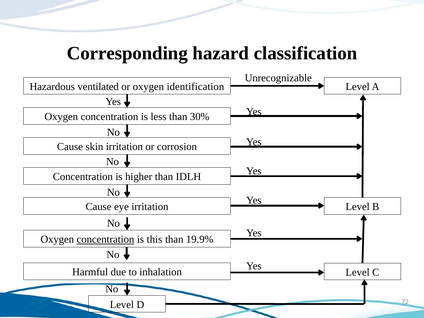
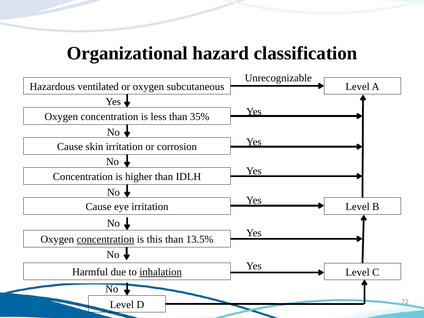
Corresponding: Corresponding -> Organizational
identification: identification -> subcutaneous
30%: 30% -> 35%
19.9%: 19.9% -> 13.5%
inhalation underline: none -> present
